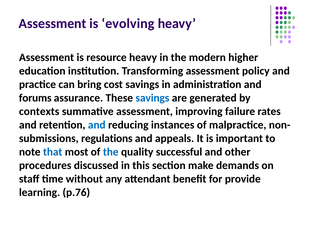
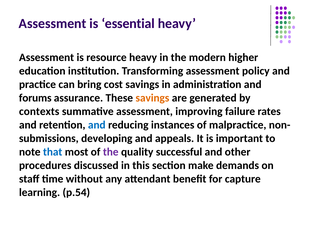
evolving: evolving -> essential
savings at (152, 98) colour: blue -> orange
regulations: regulations -> developing
the at (111, 151) colour: blue -> purple
provide: provide -> capture
p.76: p.76 -> p.54
